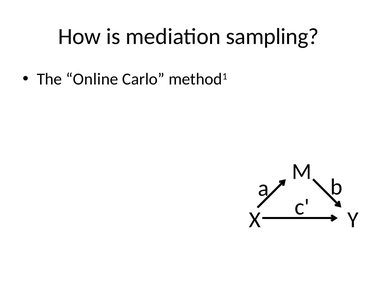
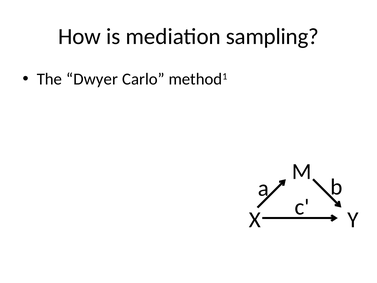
Online: Online -> Dwyer
